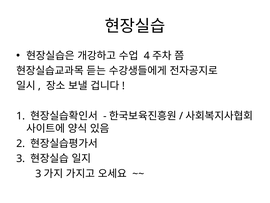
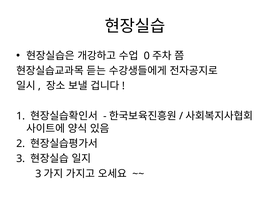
4: 4 -> 0
